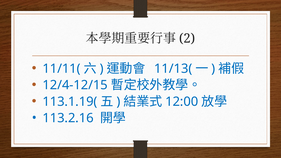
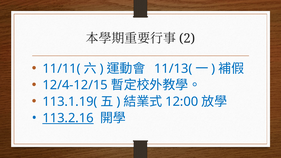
113.2.16 underline: none -> present
